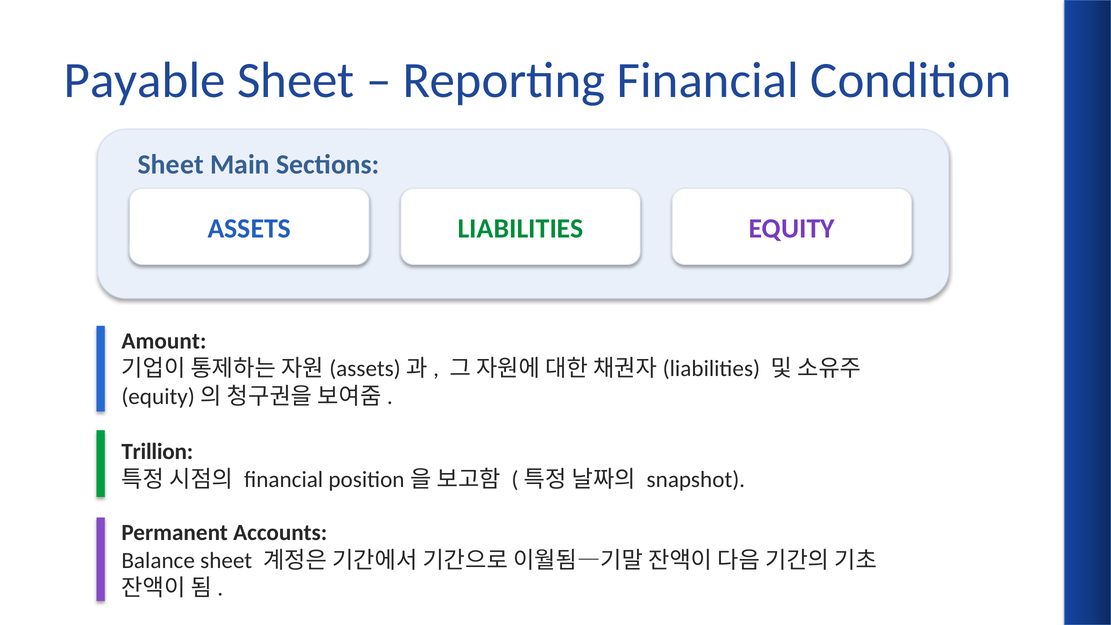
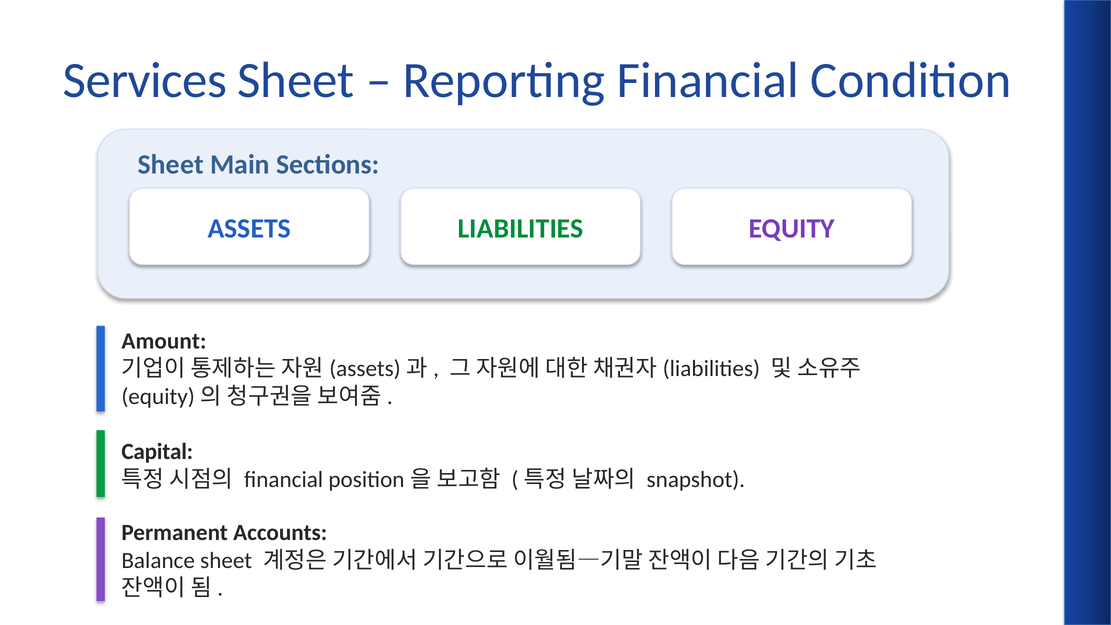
Payable: Payable -> Services
Trillion: Trillion -> Capital
